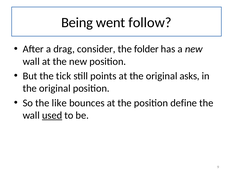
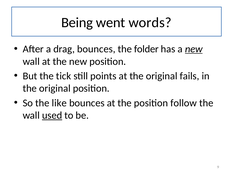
follow: follow -> words
drag consider: consider -> bounces
new at (194, 49) underline: none -> present
asks: asks -> fails
define: define -> follow
